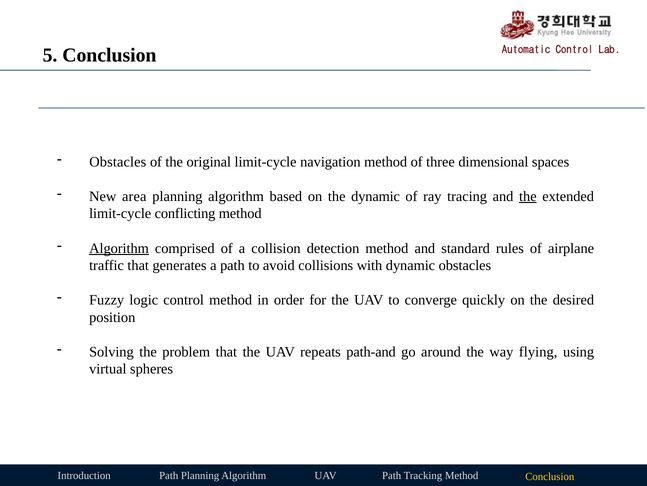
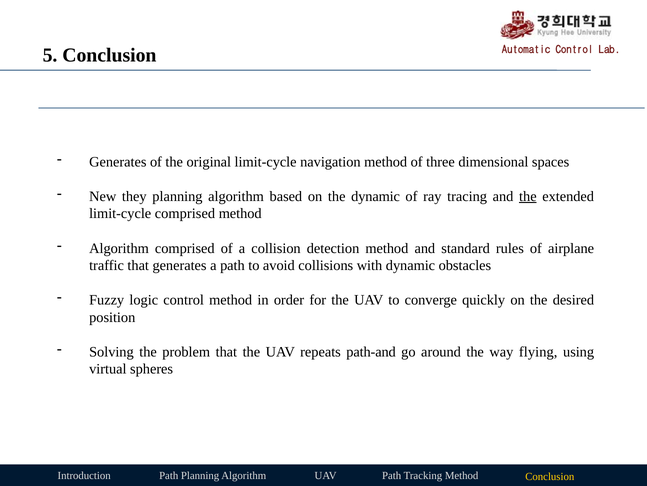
Obstacles at (118, 162): Obstacles -> Generates
area: area -> they
limit-cycle conflicting: conflicting -> comprised
Algorithm at (119, 248) underline: present -> none
